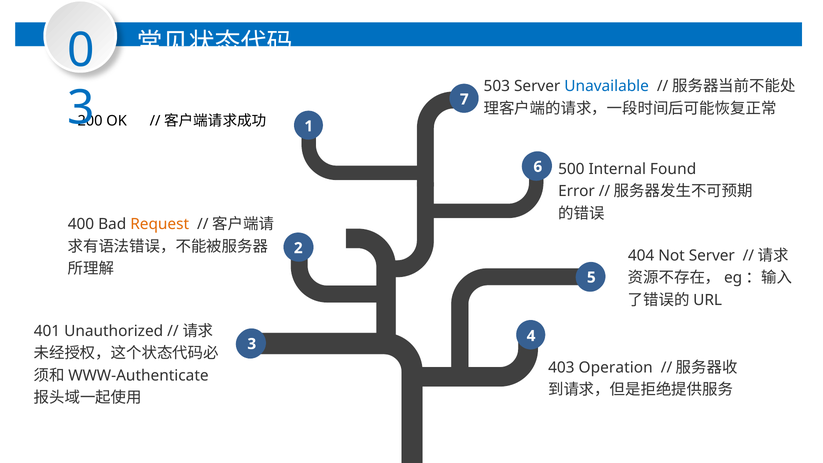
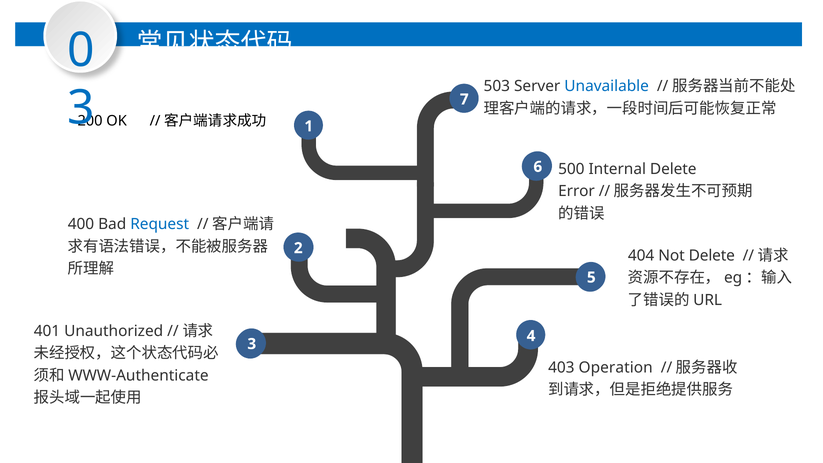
Internal Found: Found -> Delete
Request colour: orange -> blue
Not Server: Server -> Delete
